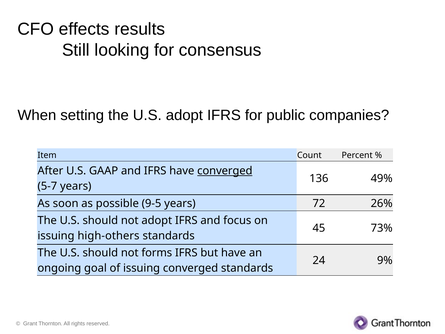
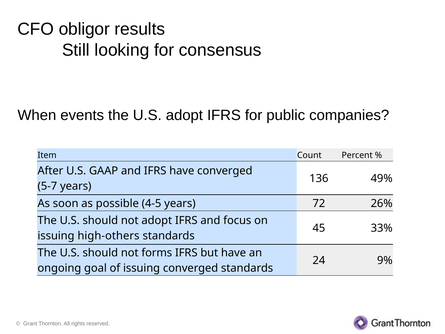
effects: effects -> obligor
setting: setting -> events
converged at (225, 171) underline: present -> none
9-5: 9-5 -> 4-5
73%: 73% -> 33%
